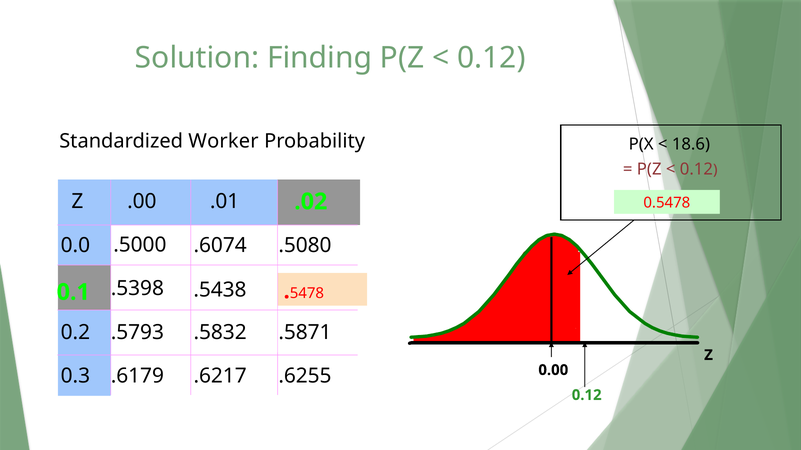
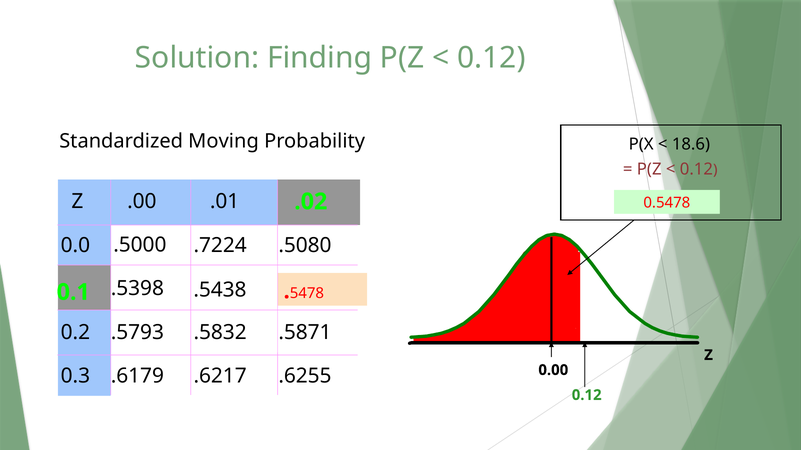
Worker: Worker -> Moving
.6074: .6074 -> .7224
